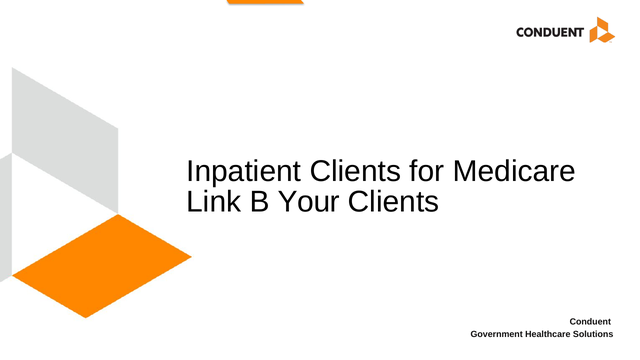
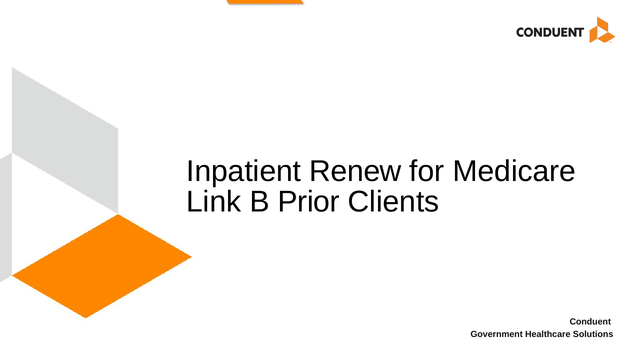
Inpatient Clients: Clients -> Renew
Your: Your -> Prior
